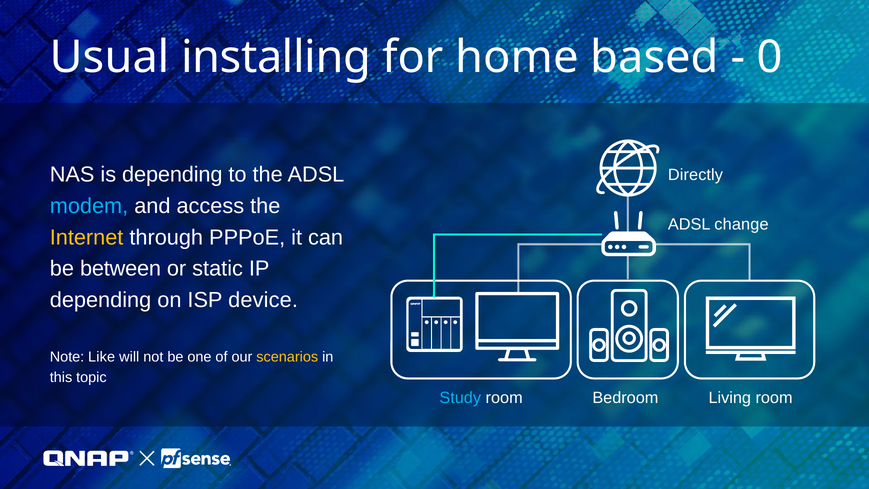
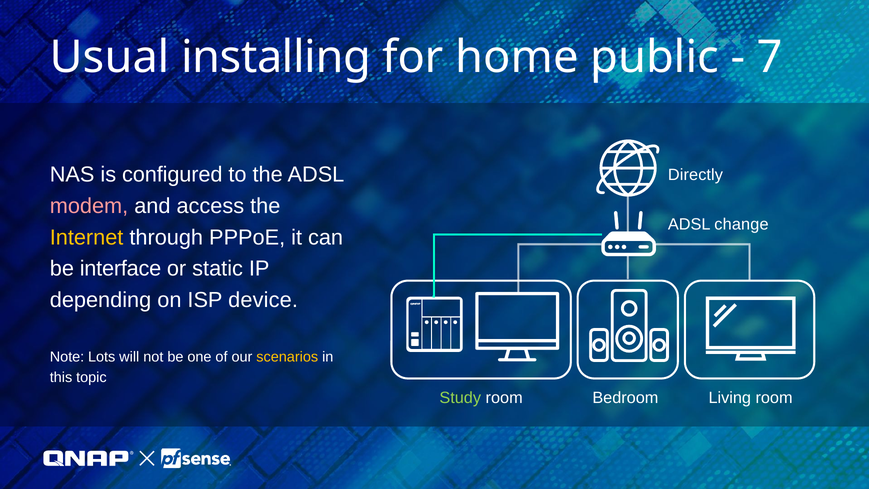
based: based -> public
0: 0 -> 7
is depending: depending -> configured
modem colour: light blue -> pink
between: between -> interface
Like: Like -> Lots
Study colour: light blue -> light green
